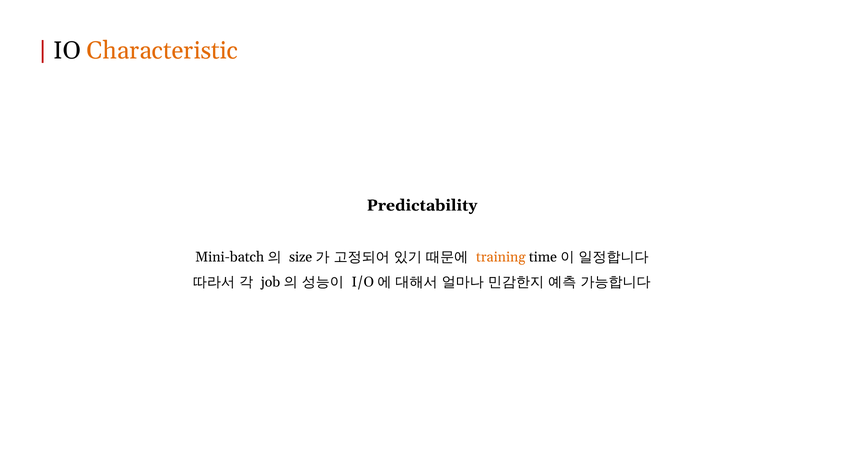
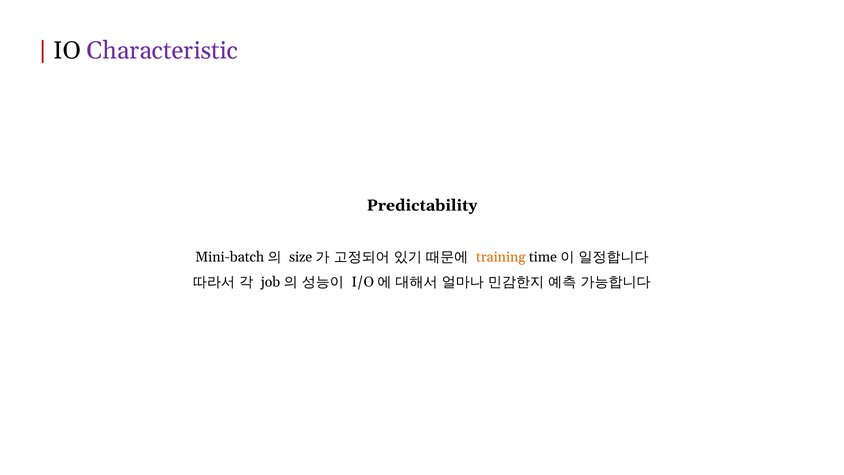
Characteristic colour: orange -> purple
